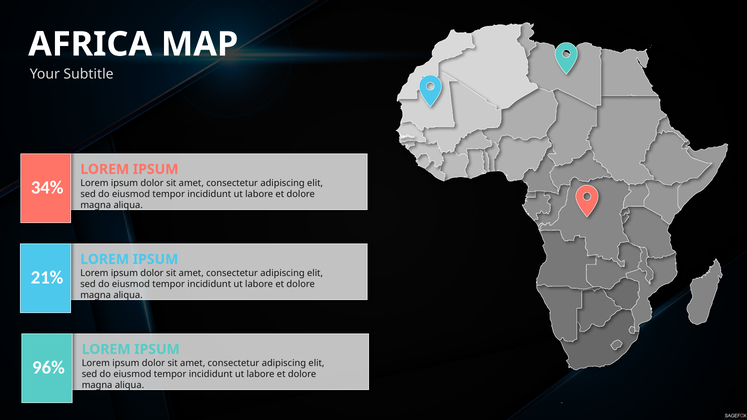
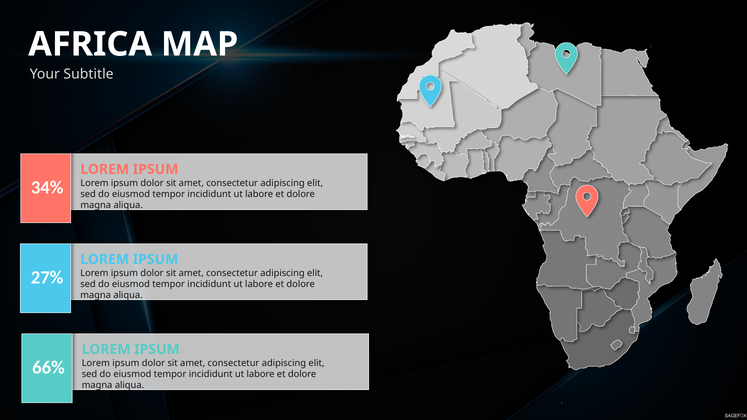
21%: 21% -> 27%
96%: 96% -> 66%
